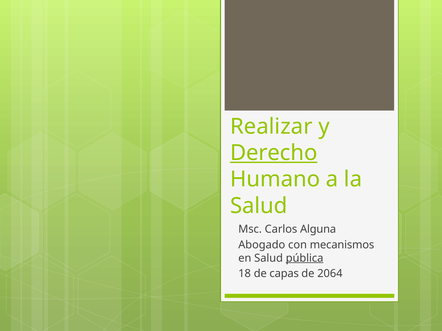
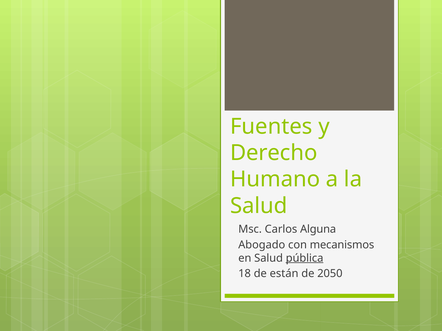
Realizar: Realizar -> Fuentes
Derecho underline: present -> none
capas: capas -> están
2064: 2064 -> 2050
